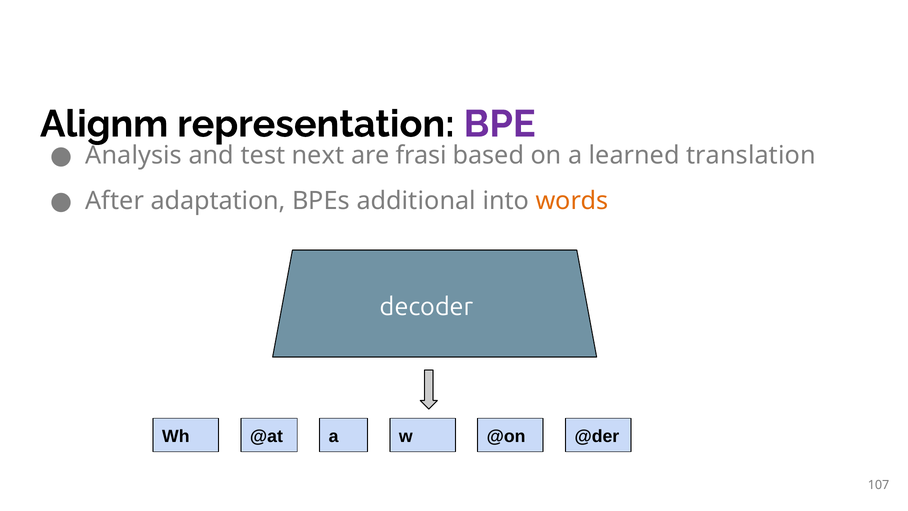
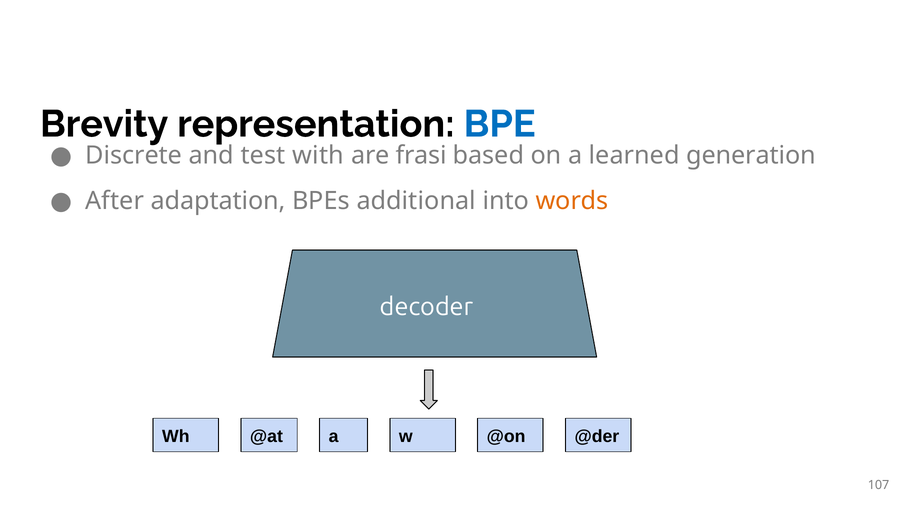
Alignm: Alignm -> Brevity
BPE colour: purple -> blue
Analysis: Analysis -> Discrete
next: next -> with
translation: translation -> generation
